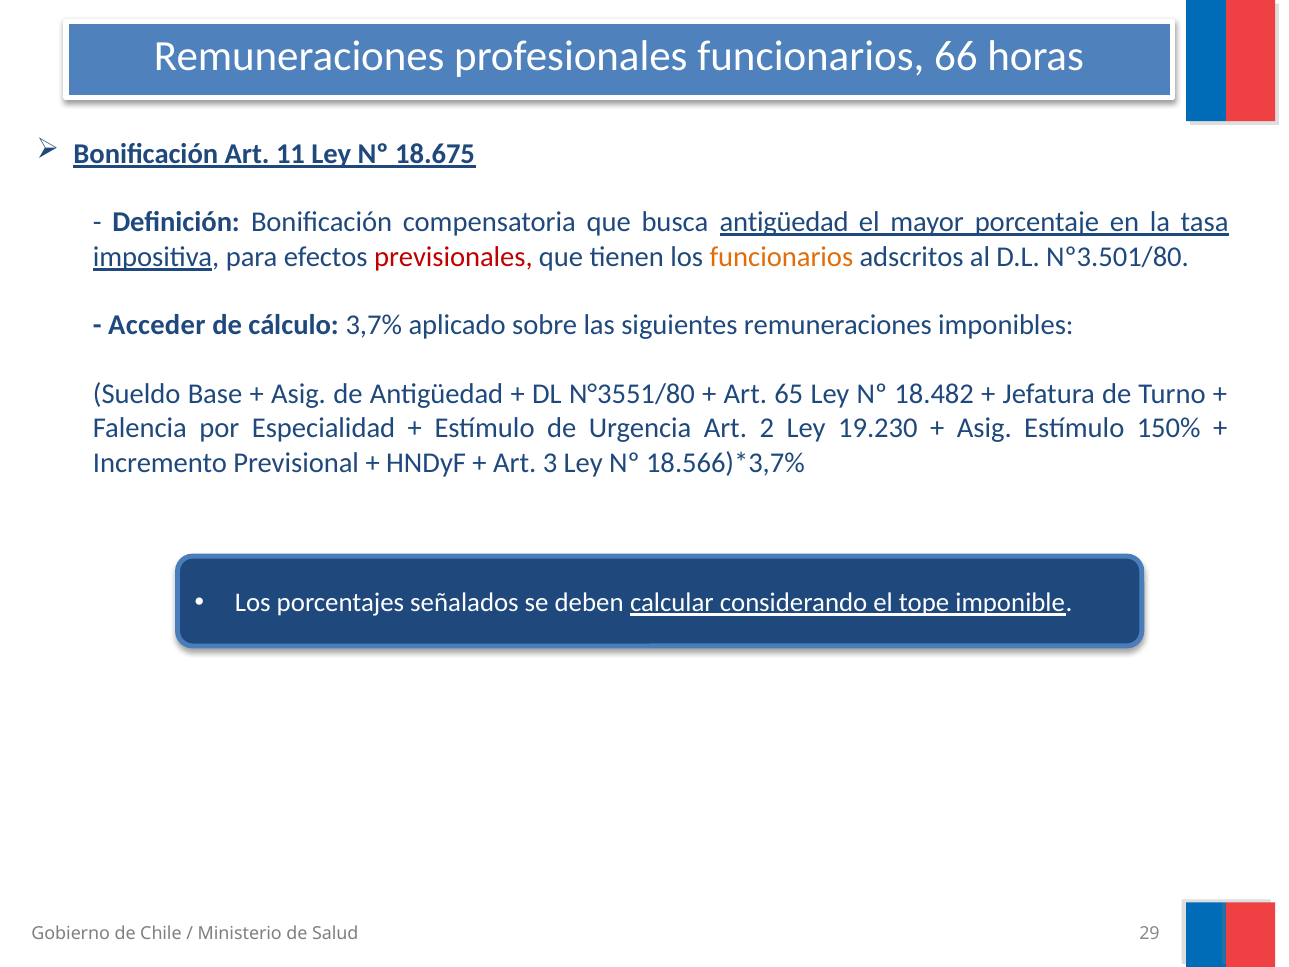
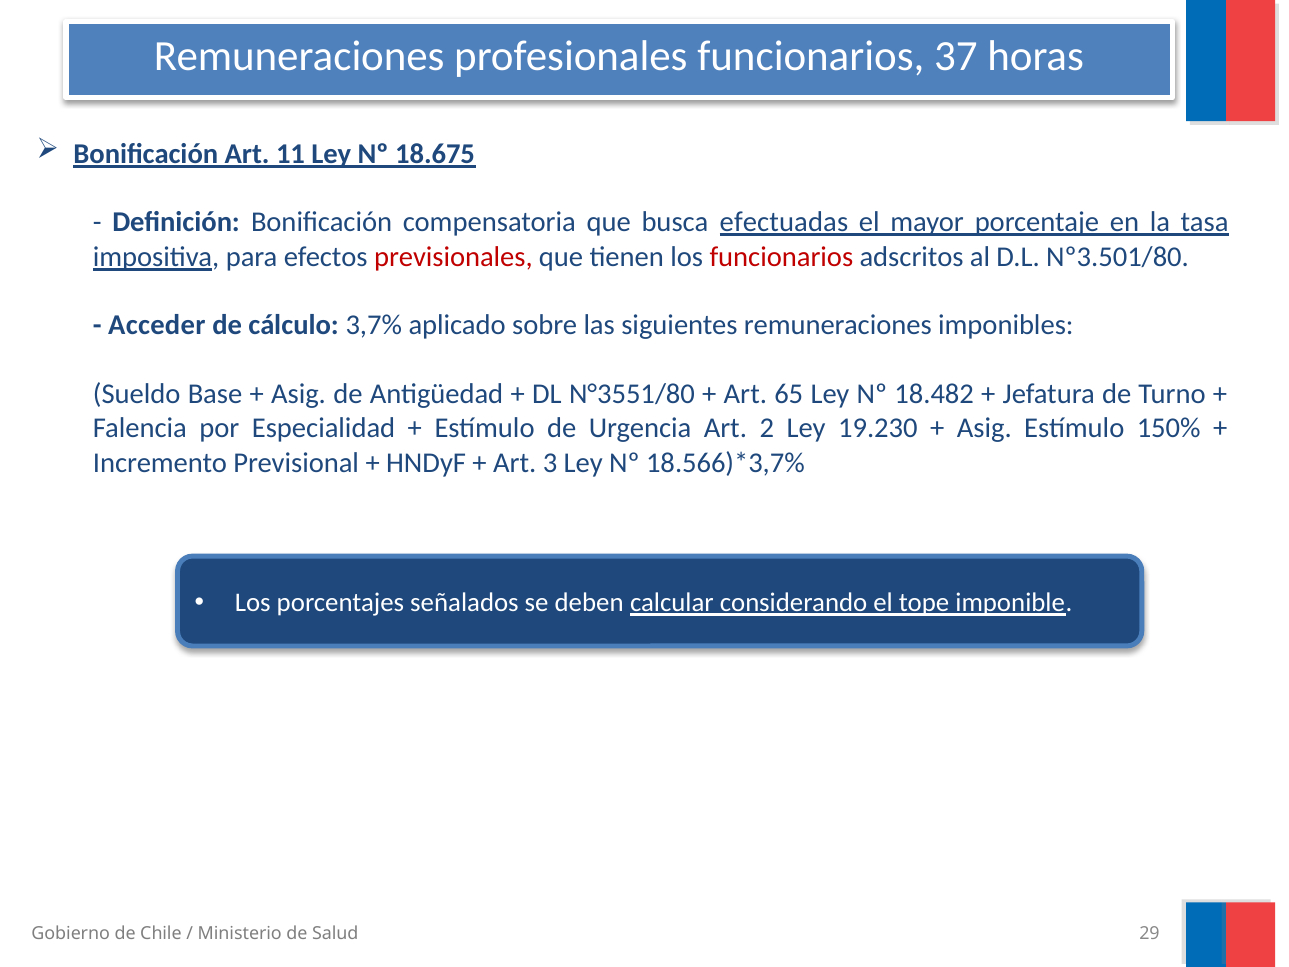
66: 66 -> 37
busca antigüedad: antigüedad -> efectuadas
funcionarios at (781, 257) colour: orange -> red
